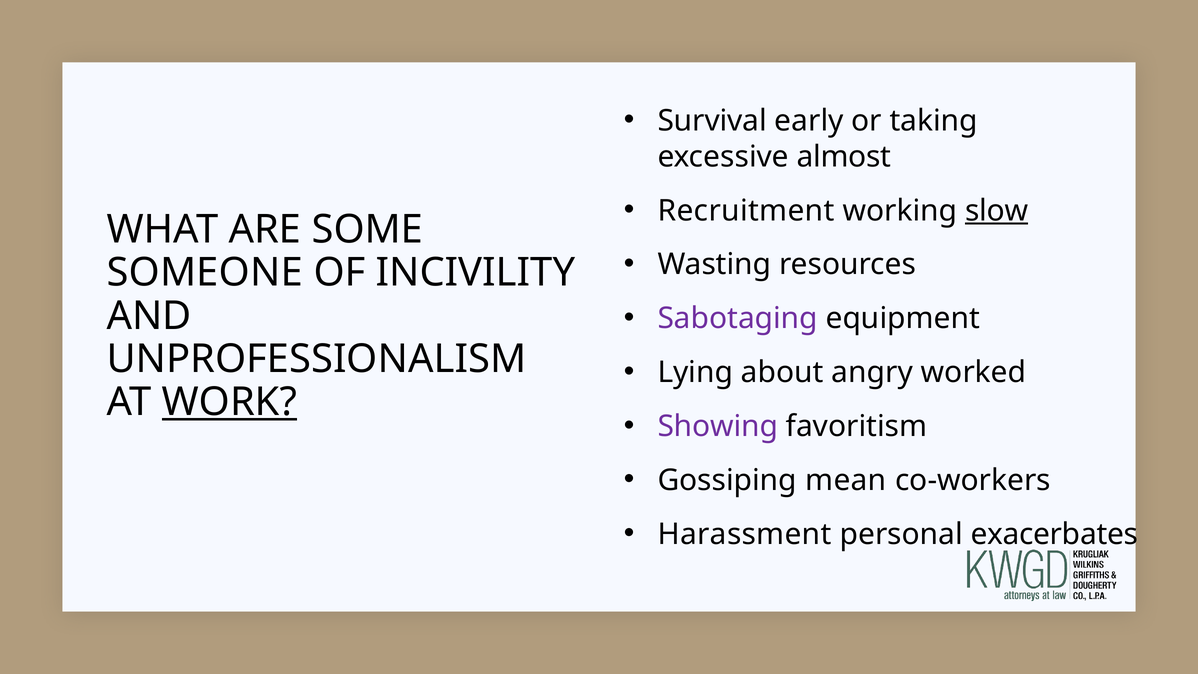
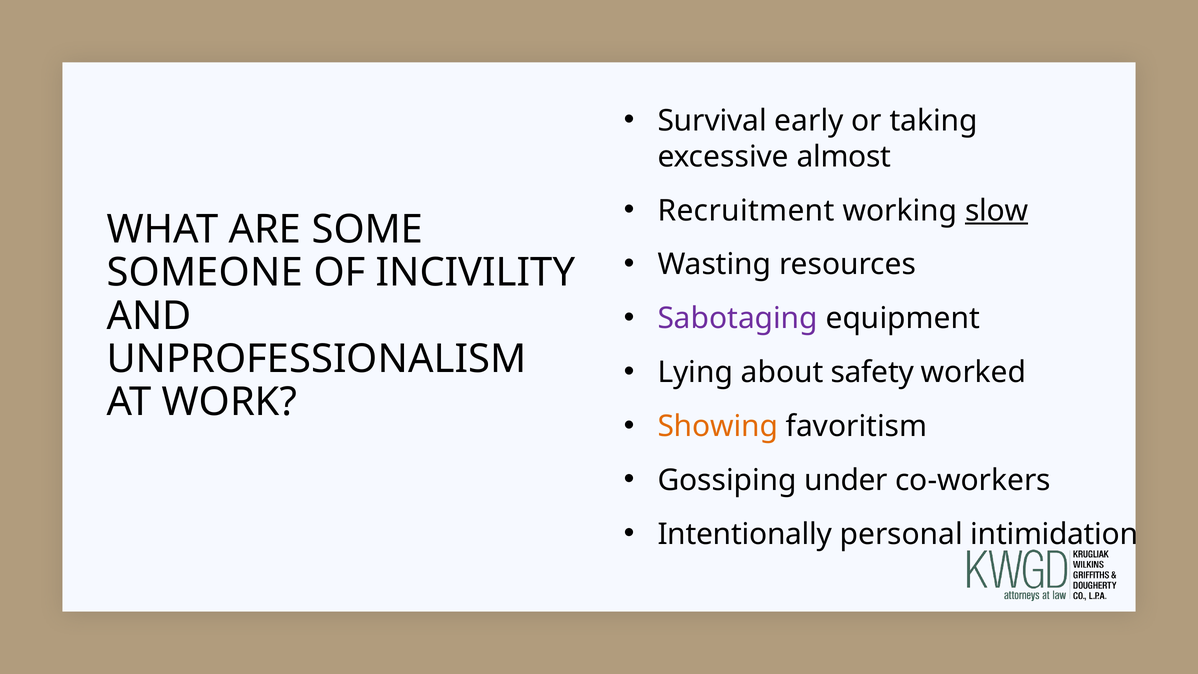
angry: angry -> safety
WORK underline: present -> none
Showing colour: purple -> orange
mean: mean -> under
Harassment: Harassment -> Intentionally
exacerbates: exacerbates -> intimidation
